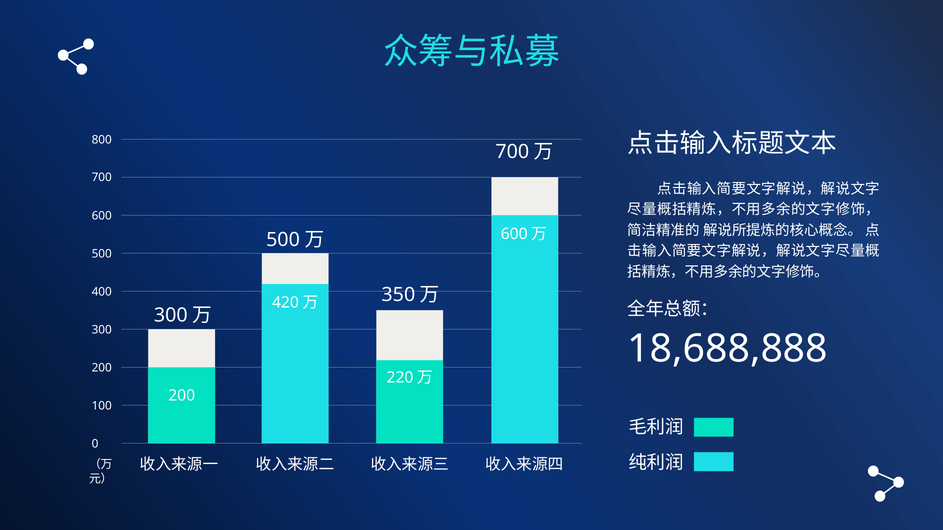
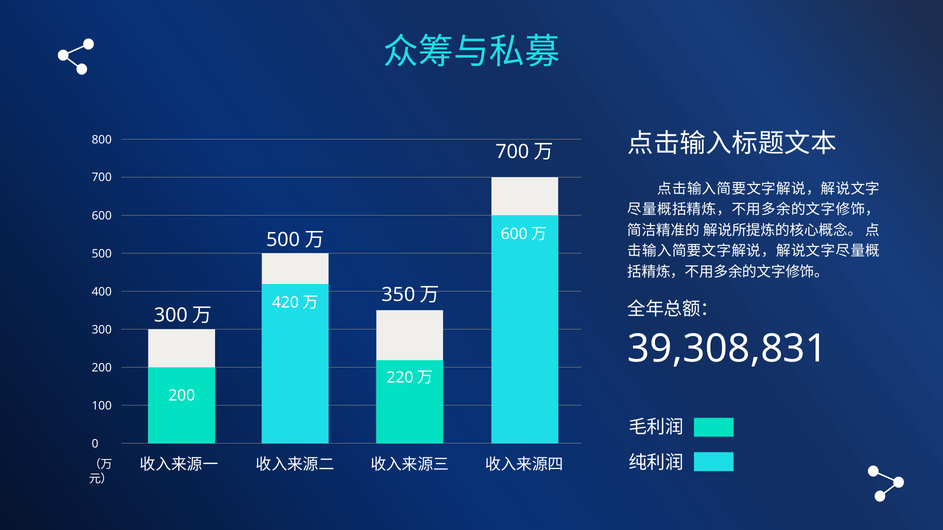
18,688,888: 18,688,888 -> 39,308,831
